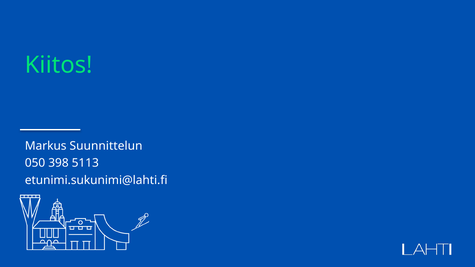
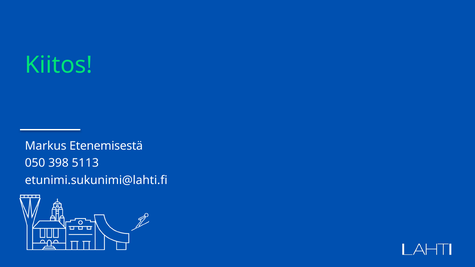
Suunnittelun: Suunnittelun -> Etenemisestä
